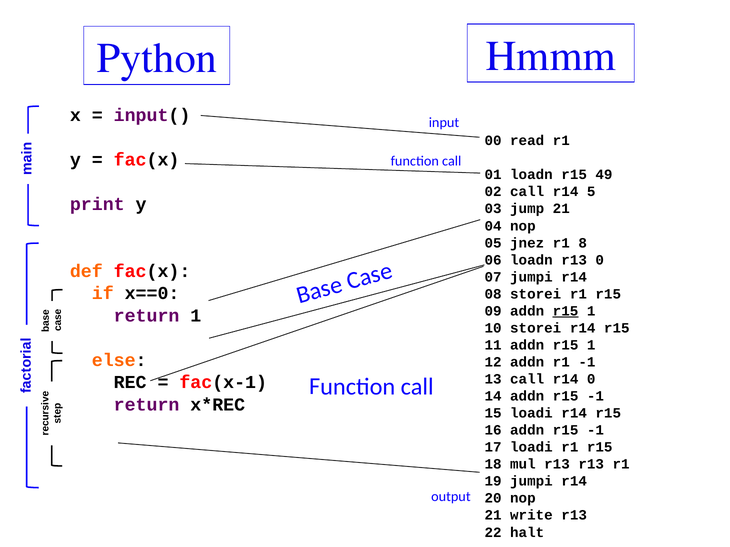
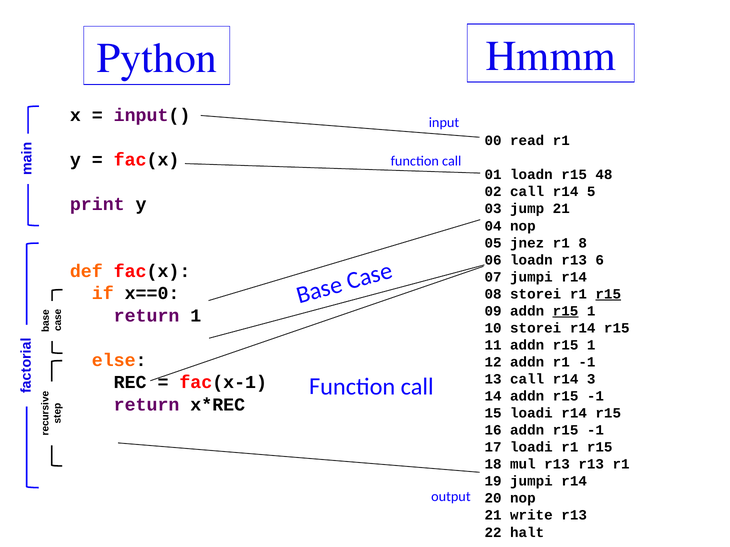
49: 49 -> 48
r13 0: 0 -> 6
r15 at (608, 294) underline: none -> present
r14 0: 0 -> 3
